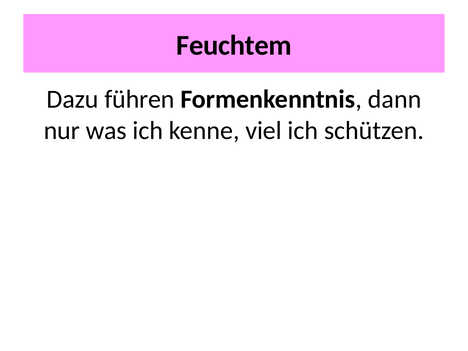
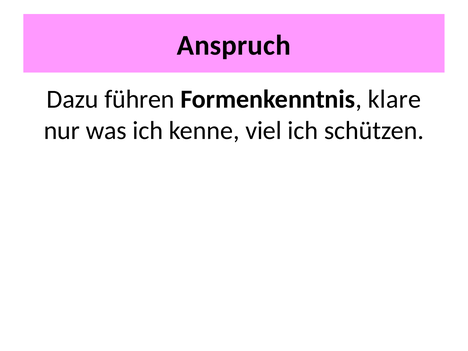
Feuchtem: Feuchtem -> Anspruch
dann: dann -> klare
